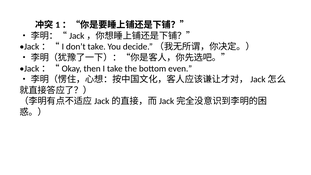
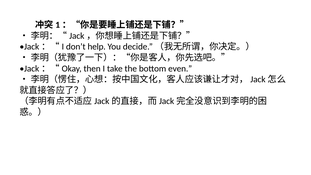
don’t take: take -> help
